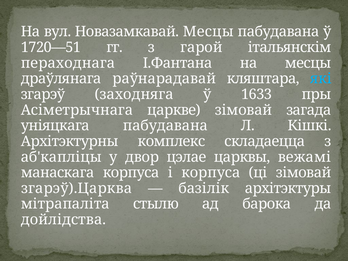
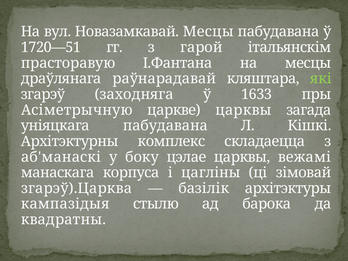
пераходнага: пераходнага -> прасторавую
які colour: light blue -> light green
Асіметрычнага: Асіметрычнага -> Асіметрычную
царкве зімовай: зімовай -> царквы
аб'капліцы: аб'капліцы -> аб'манаскі
двор: двор -> боку
і корпуса: корпуса -> цагліны
мітрапаліта: мітрапаліта -> кампазідыя
дойлідства: дойлідства -> квадратны
